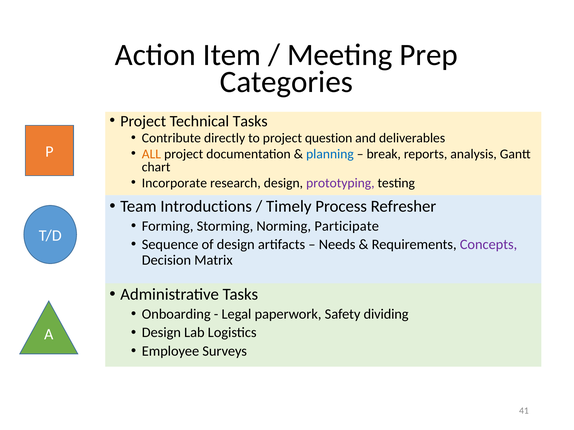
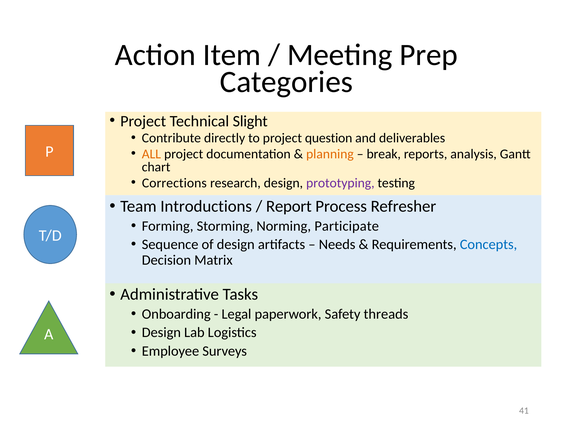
Technical Tasks: Tasks -> Slight
planning colour: blue -> orange
Incorporate: Incorporate -> Corrections
Timely: Timely -> Report
Concepts colour: purple -> blue
dividing: dividing -> threads
